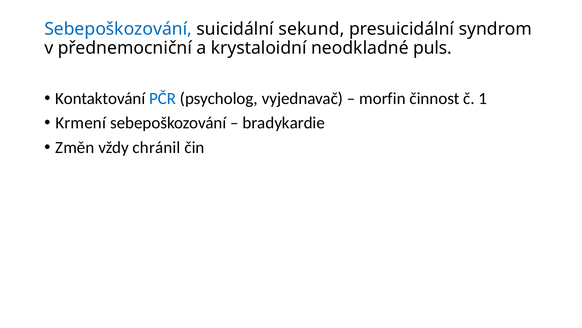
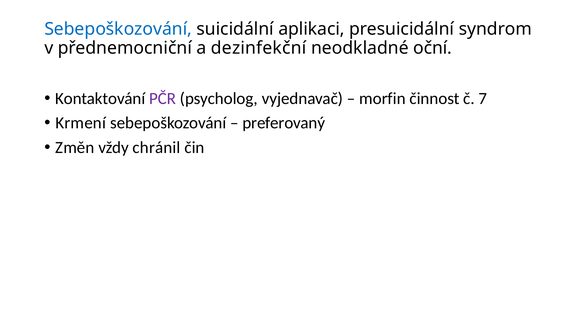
sekund: sekund -> aplikaci
krystaloidní: krystaloidní -> dezinfekční
puls: puls -> oční
PČR colour: blue -> purple
1: 1 -> 7
bradykardie: bradykardie -> preferovaný
